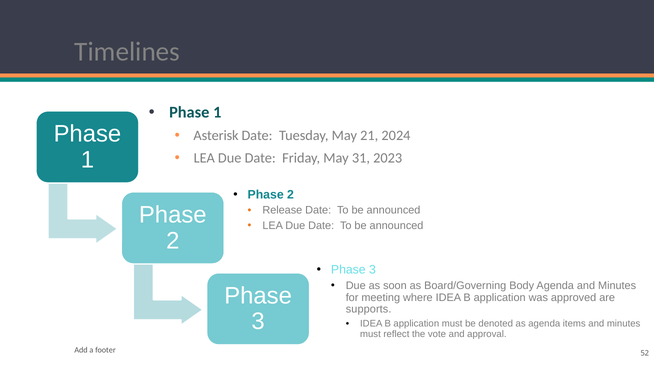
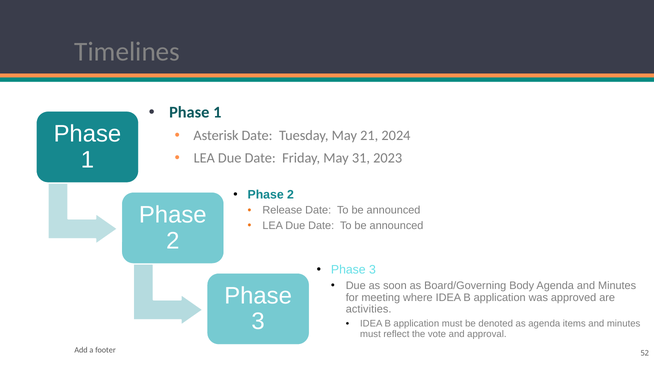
supports: supports -> activities
